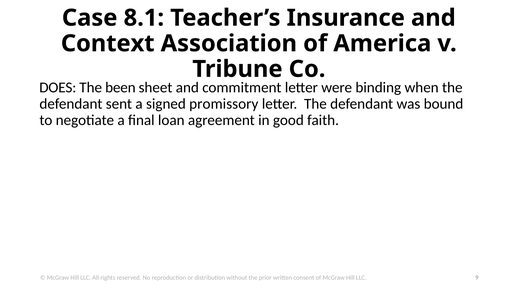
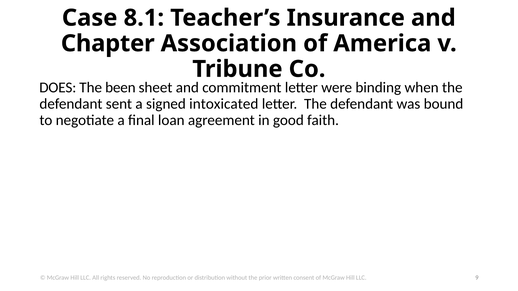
Context: Context -> Chapter
promissory: promissory -> intoxicated
